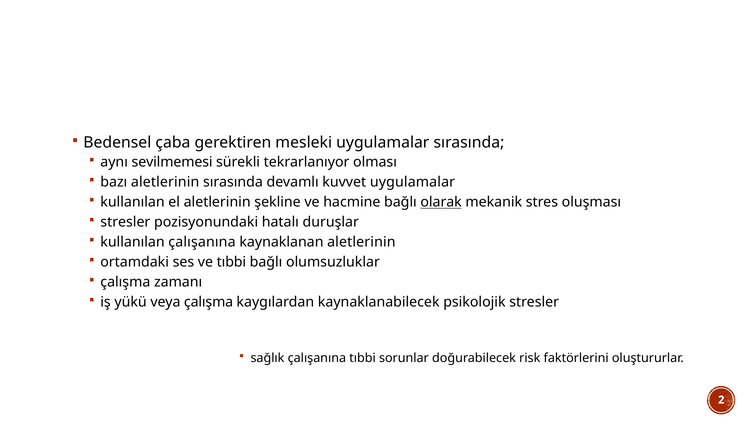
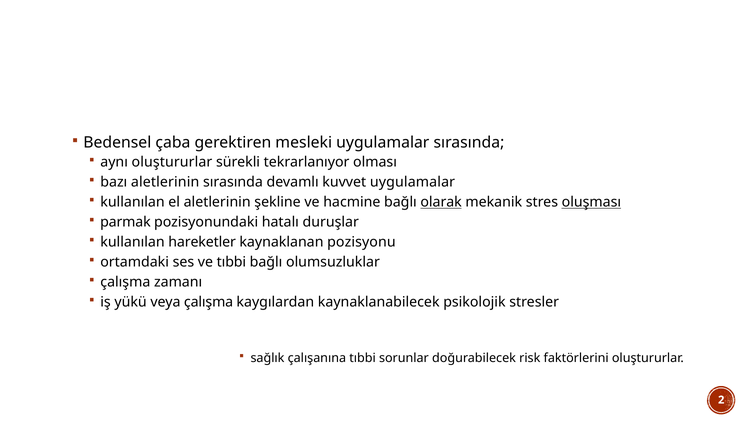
aynı sevilmemesi: sevilmemesi -> oluştururlar
oluşması underline: none -> present
stresler at (125, 222): stresler -> parmak
kullanılan çalışanına: çalışanına -> hareketler
kaynaklanan aletlerinin: aletlerinin -> pozisyonu
